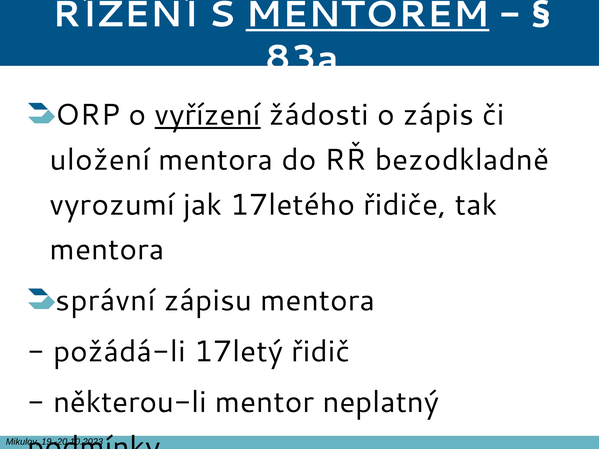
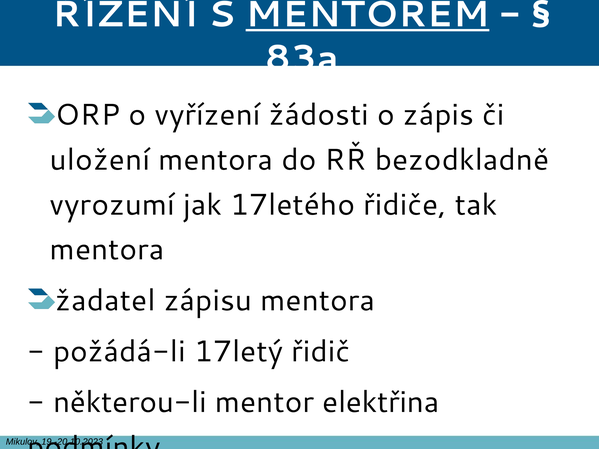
vyřízení underline: present -> none
správní: správní -> žadatel
neplatný: neplatný -> elektřina
